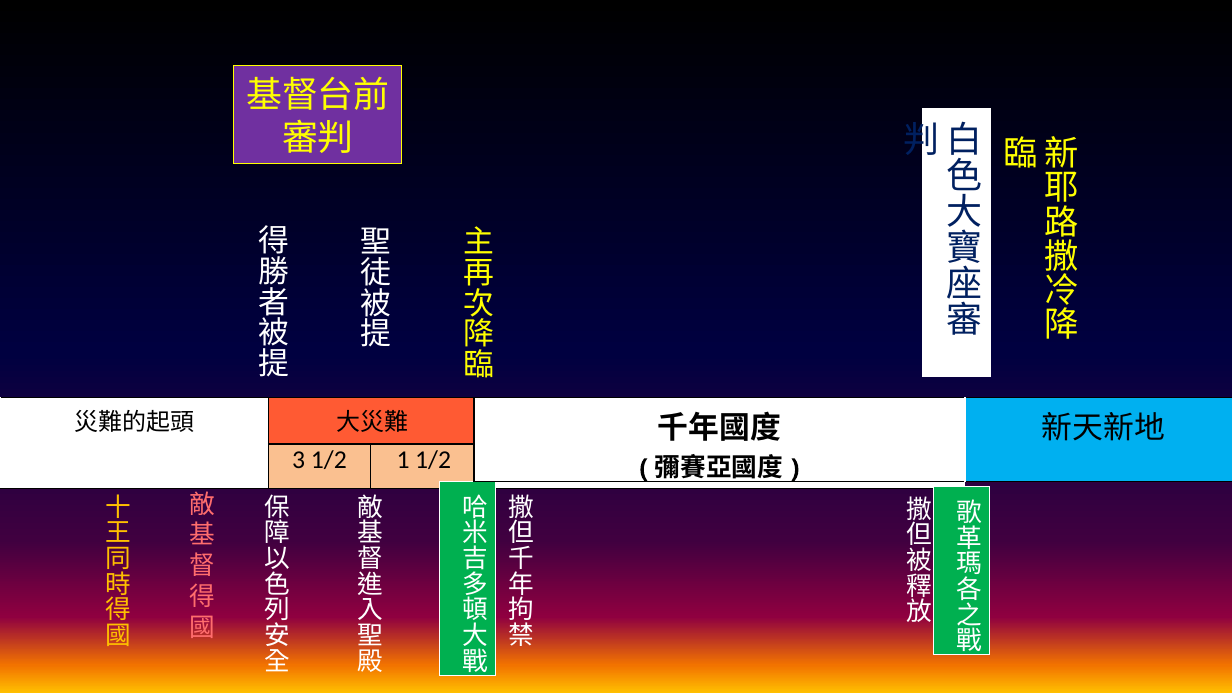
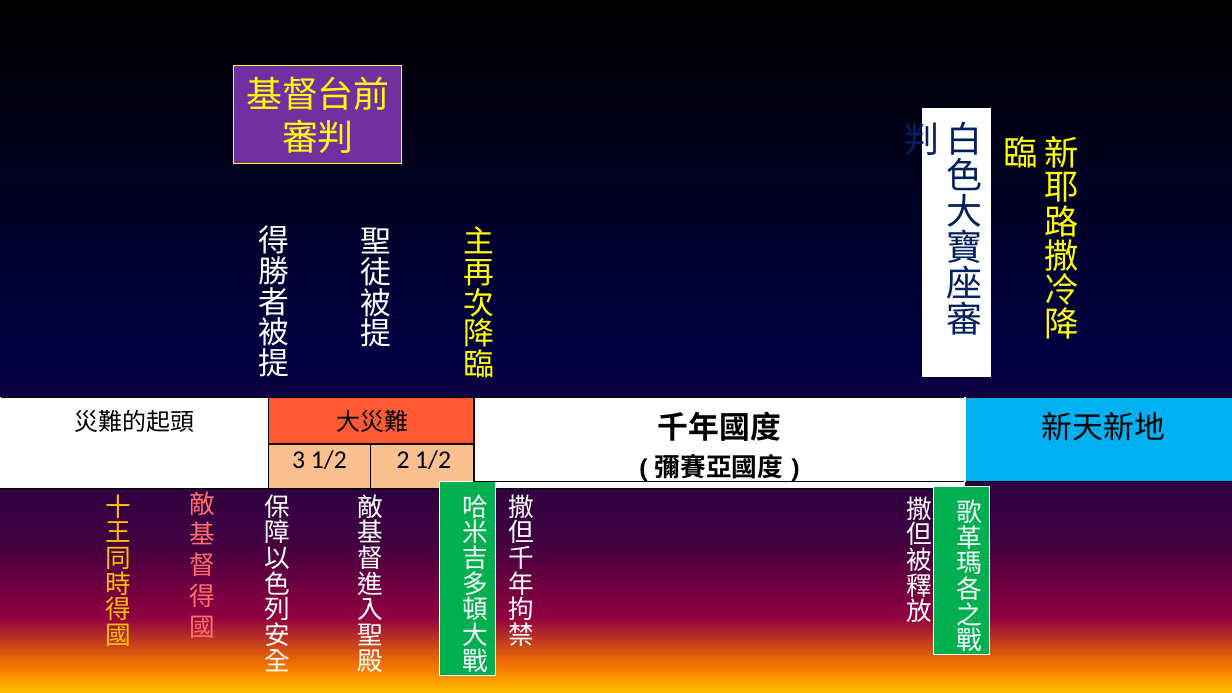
1: 1 -> 2
